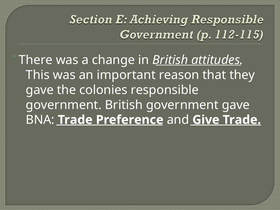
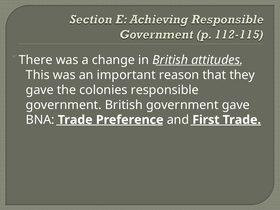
Give: Give -> First
